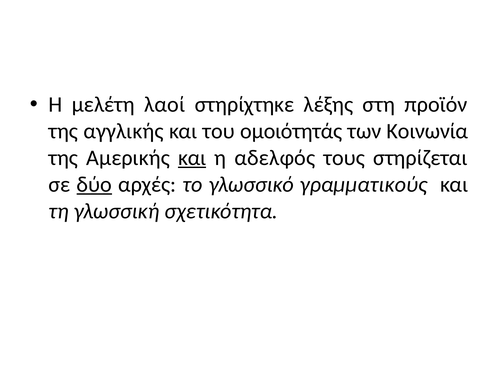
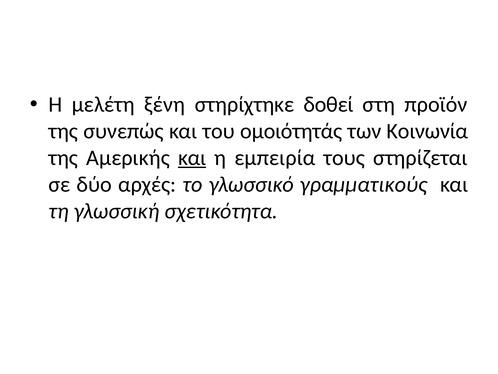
λαοί: λαοί -> ξένη
λέξης: λέξης -> δοθεί
αγγλικής: αγγλικής -> συνεπώς
αδελφός: αδελφός -> εμπειρία
δύο underline: present -> none
